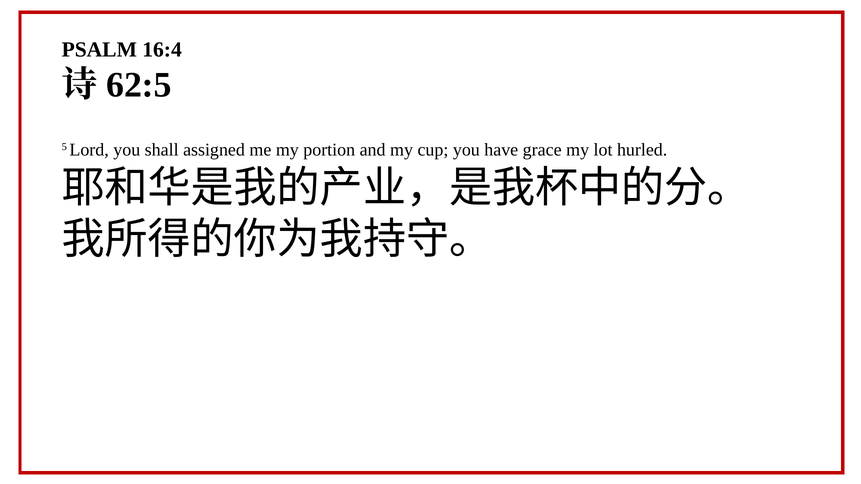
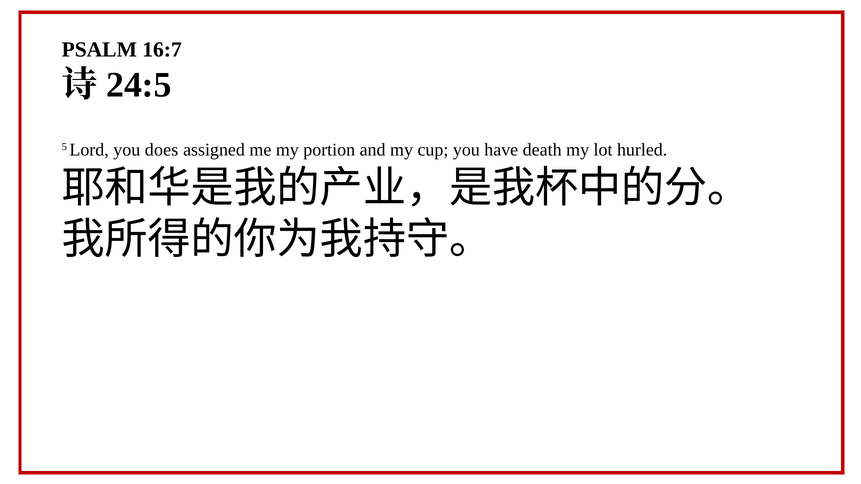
16:4: 16:4 -> 16:7
62:5: 62:5 -> 24:5
shall: shall -> does
grace: grace -> death
